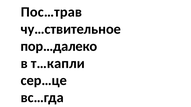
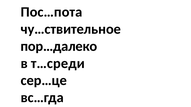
Пос…трав: Пос…трав -> Пос…пота
т…капли: т…капли -> т…среди
